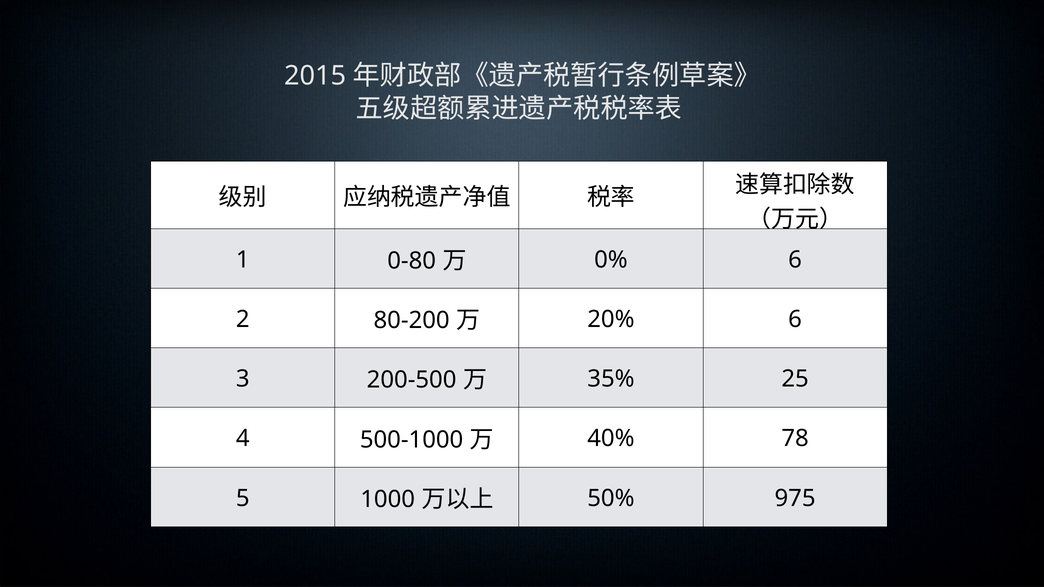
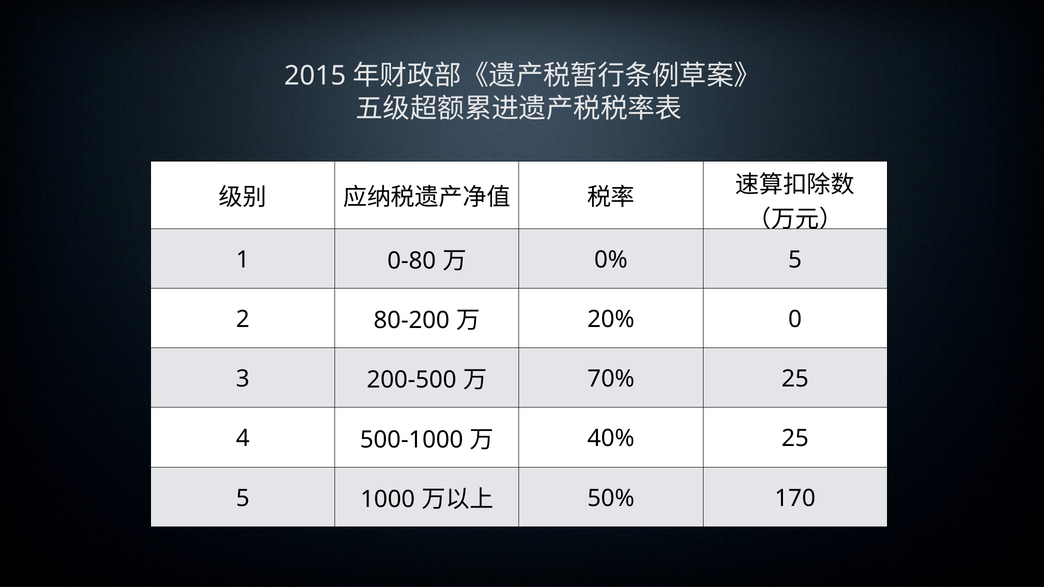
0% 6: 6 -> 5
20% 6: 6 -> 0
35%: 35% -> 70%
40% 78: 78 -> 25
975: 975 -> 170
